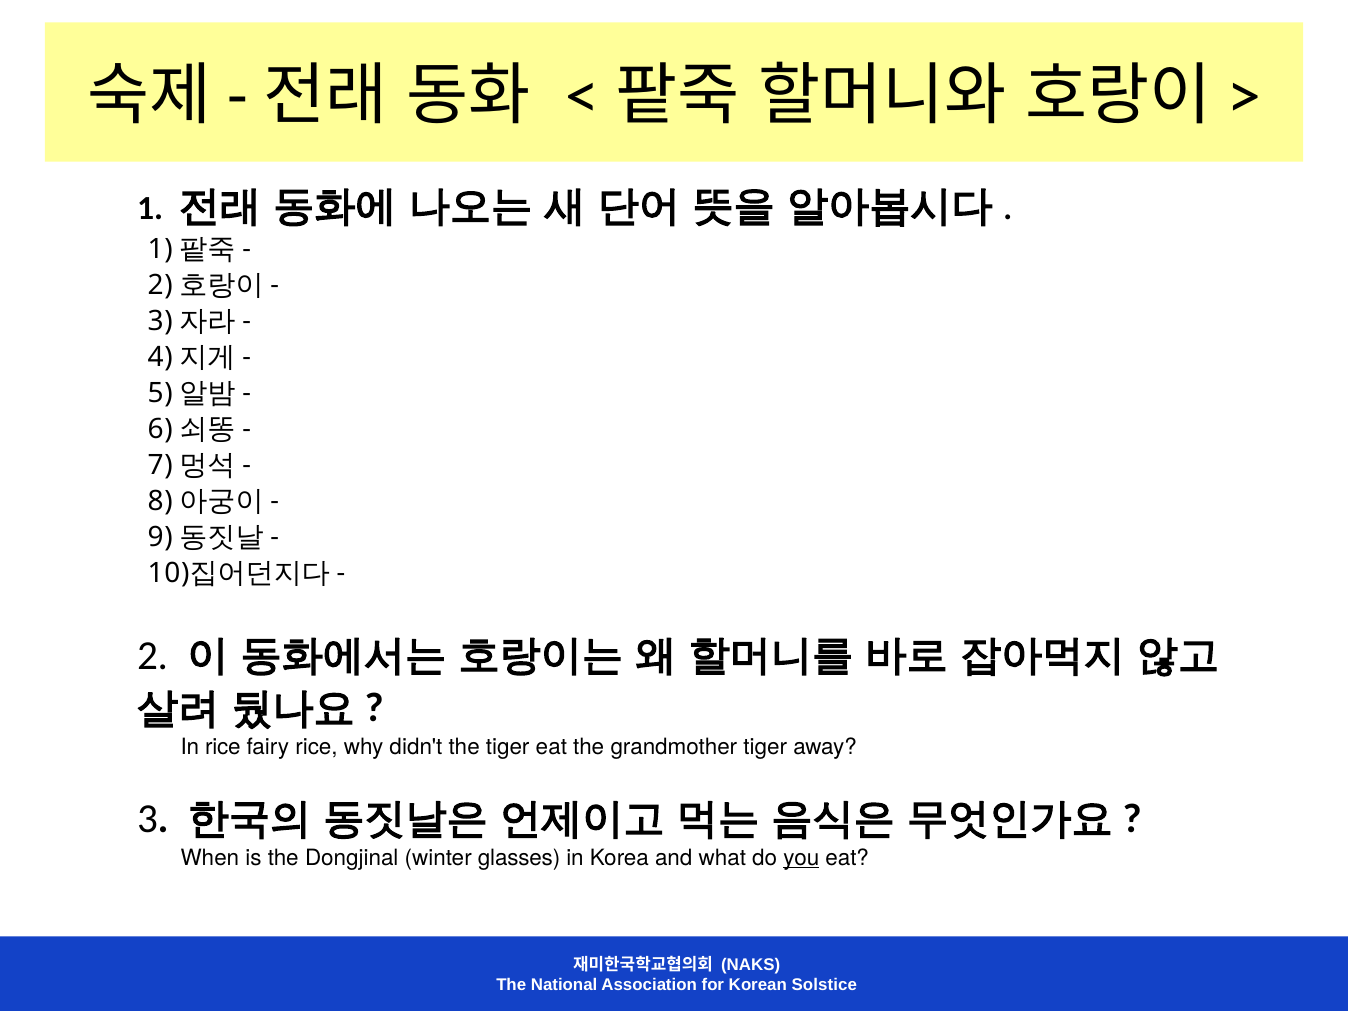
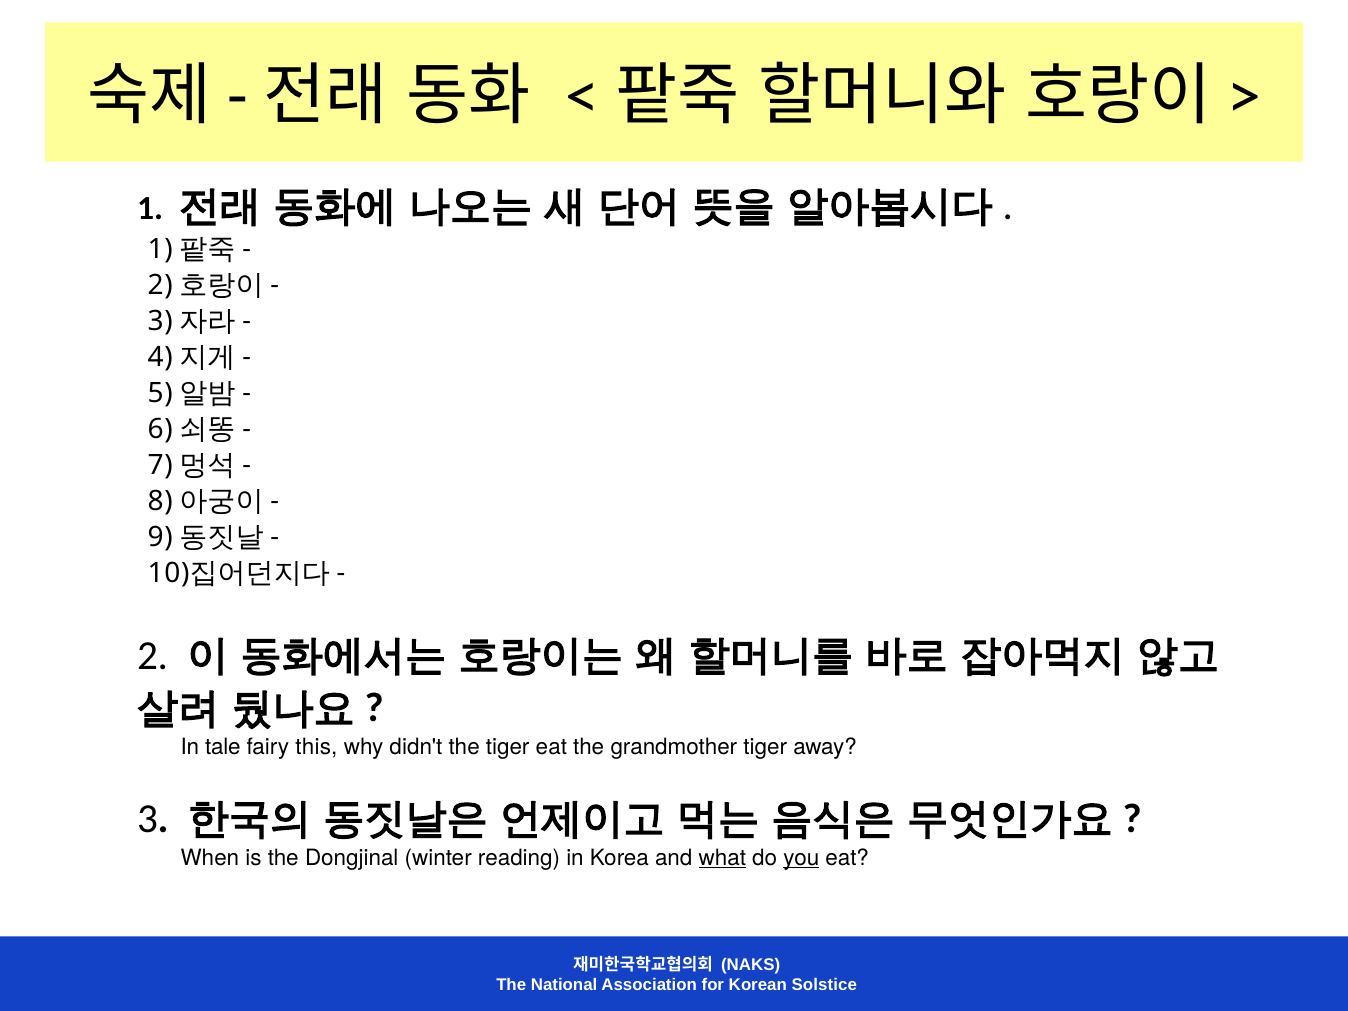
In rice: rice -> tale
fairy rice: rice -> this
glasses: glasses -> reading
what underline: none -> present
